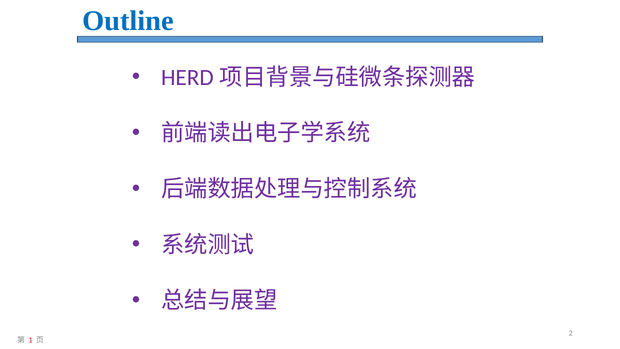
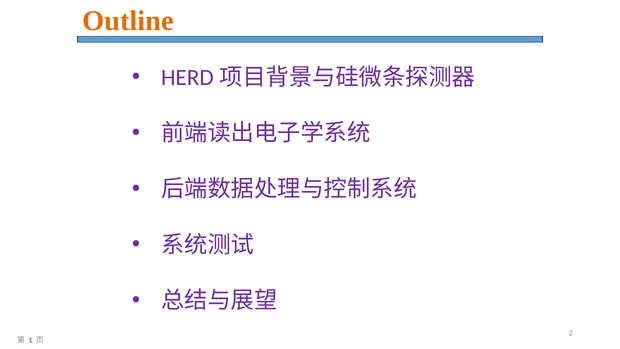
Outline colour: blue -> orange
